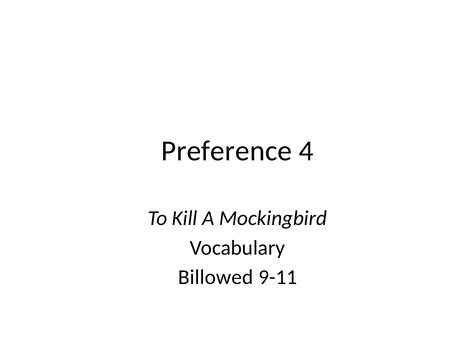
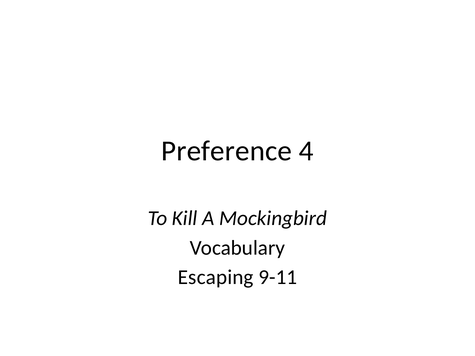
Billowed: Billowed -> Escaping
